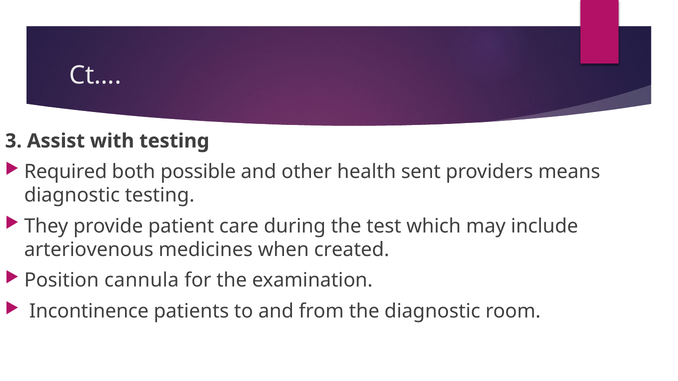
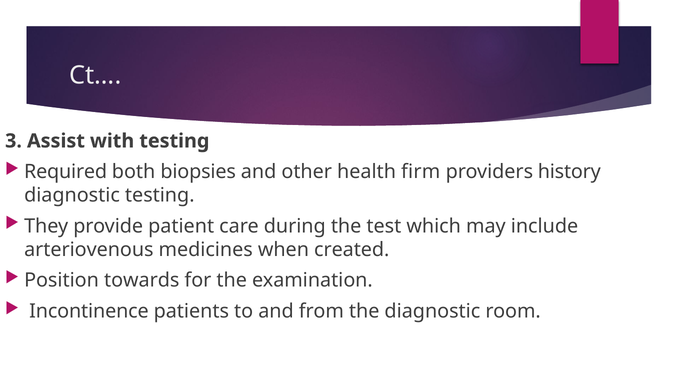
possible: possible -> biopsies
sent: sent -> firm
means: means -> history
cannula: cannula -> towards
